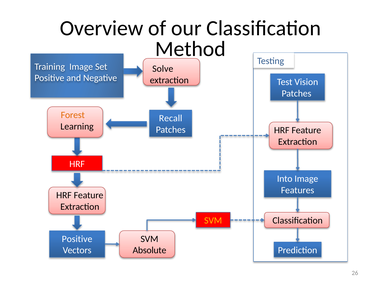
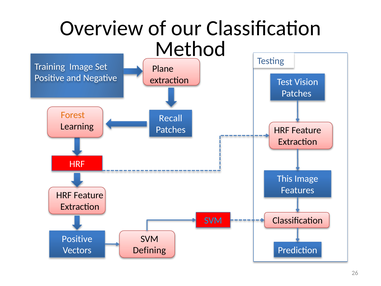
Solve: Solve -> Plane
Into: Into -> This
SVM at (213, 220) colour: yellow -> light blue
Absolute: Absolute -> Defining
